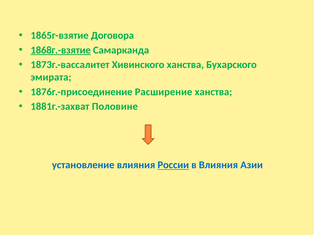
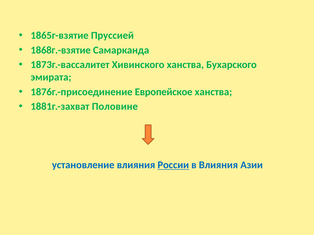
Договора: Договора -> Пруссией
1868г.-взятие underline: present -> none
Расширение: Расширение -> Европейское
